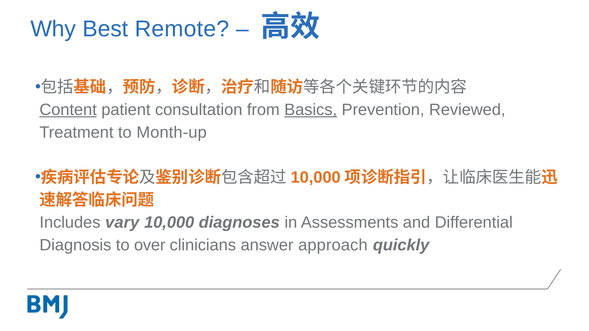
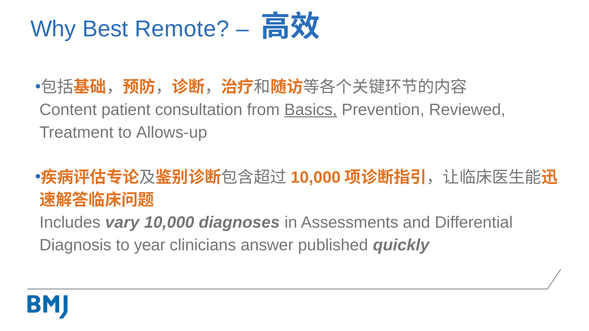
Content underline: present -> none
Month-up: Month-up -> Allows-up
over: over -> year
approach: approach -> published
